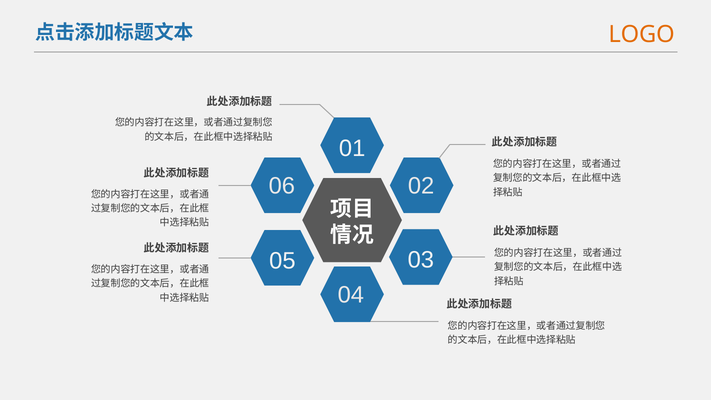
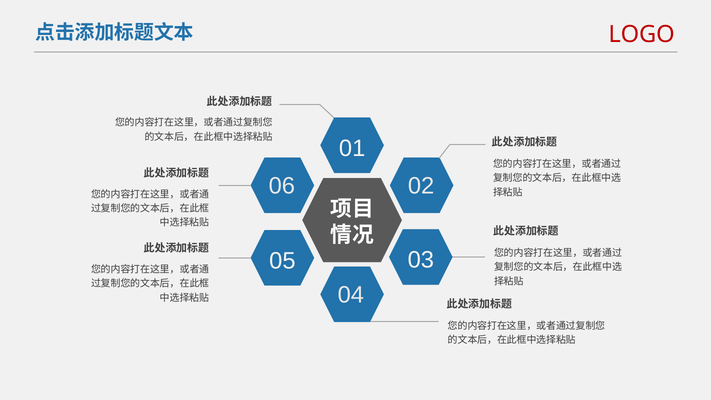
LOGO colour: orange -> red
